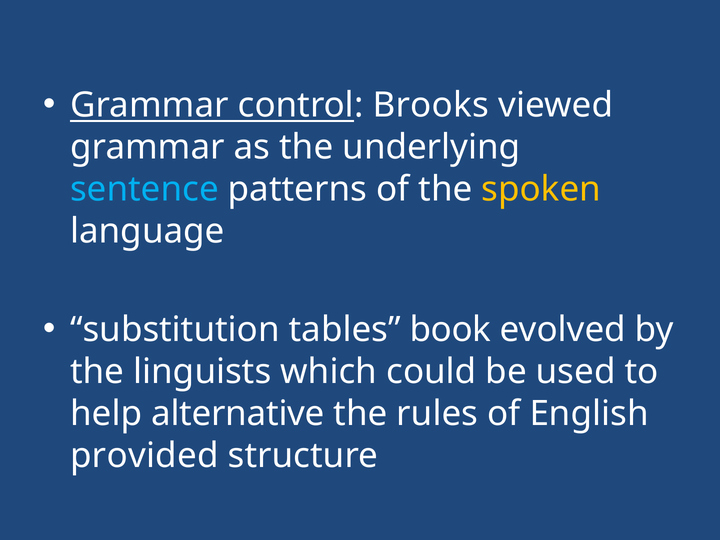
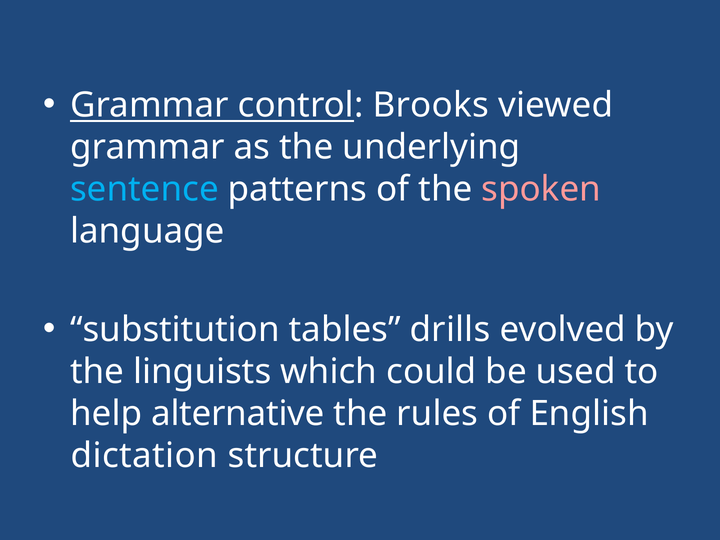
spoken colour: yellow -> pink
book: book -> drills
provided: provided -> dictation
